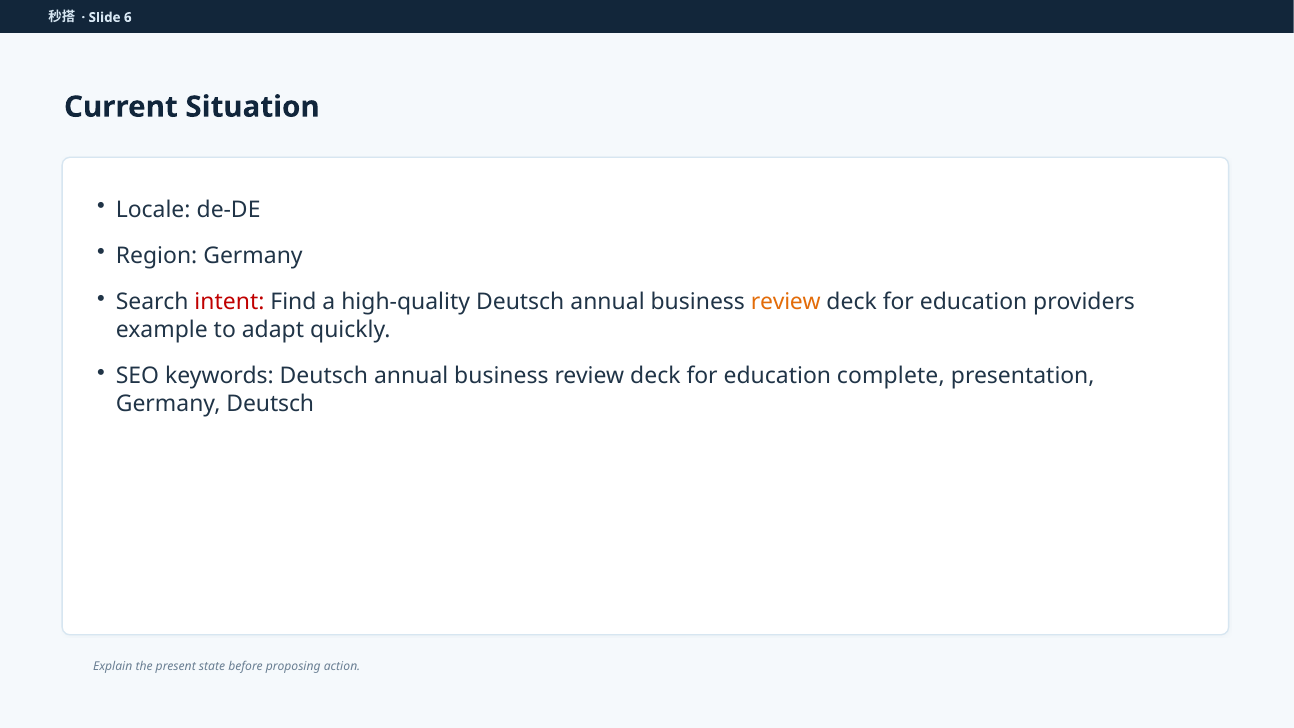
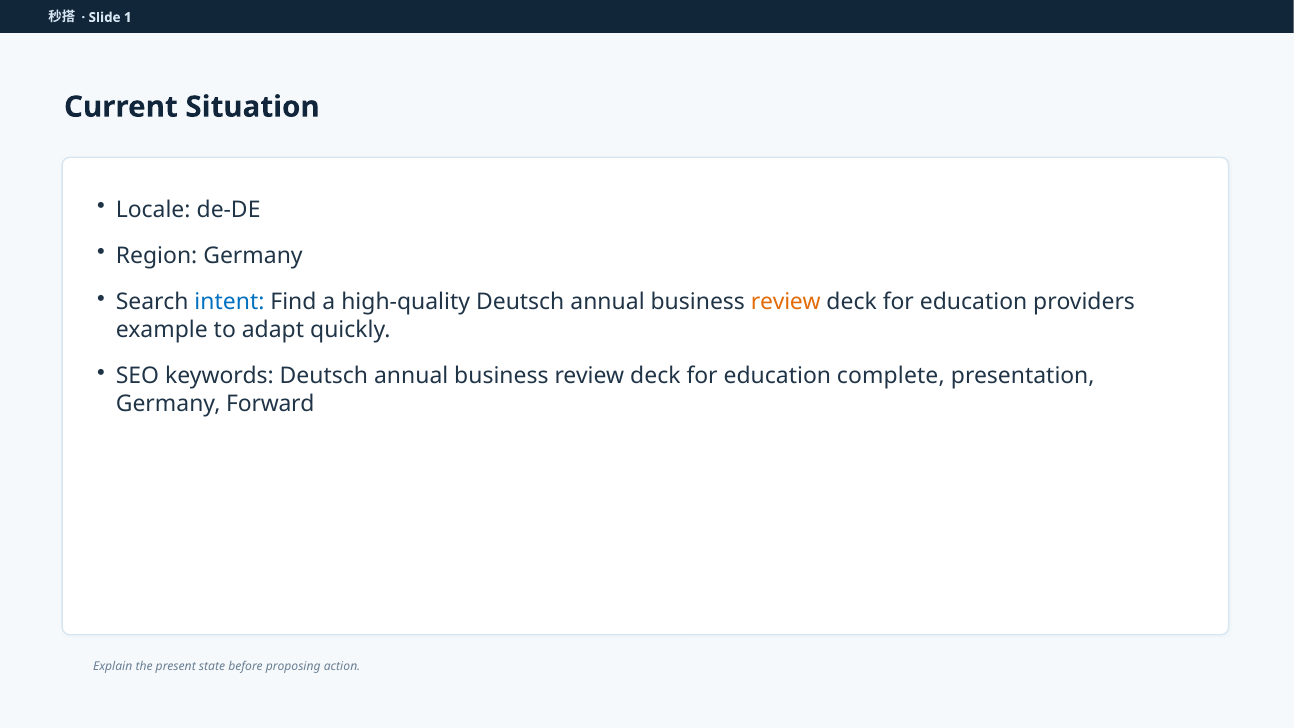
6: 6 -> 1
intent colour: red -> blue
Germany Deutsch: Deutsch -> Forward
